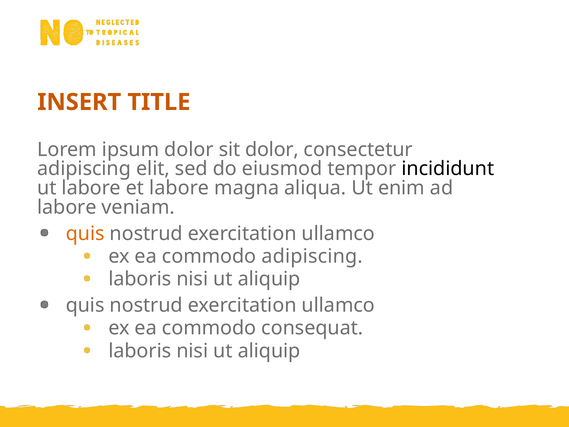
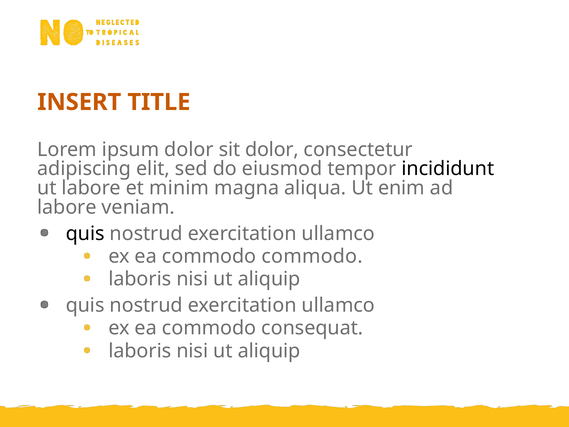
et labore: labore -> minim
quis at (85, 233) colour: orange -> black
commodo adipiscing: adipiscing -> commodo
